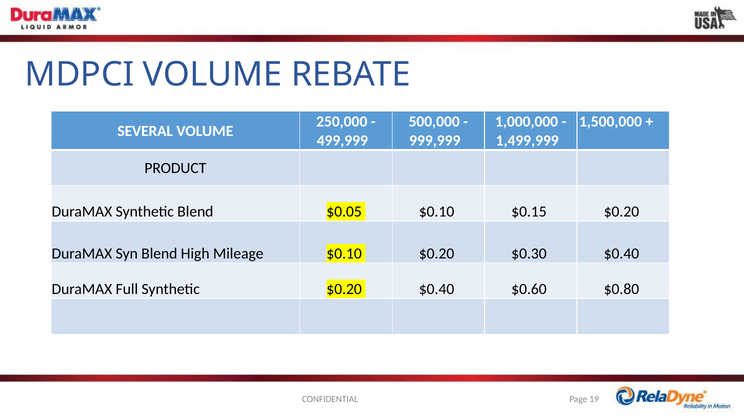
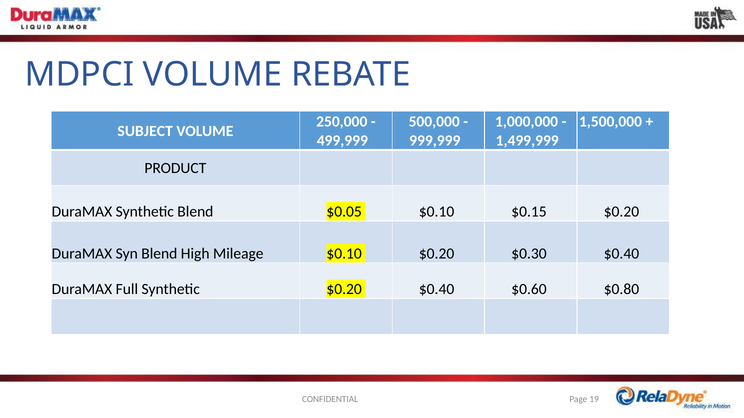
SEVERAL: SEVERAL -> SUBJECT
